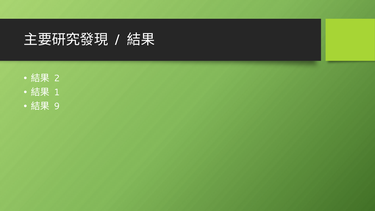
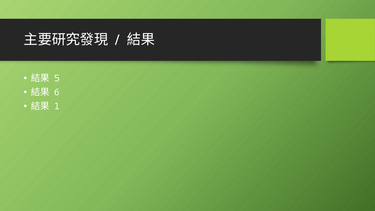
2: 2 -> 5
1: 1 -> 6
9: 9 -> 1
